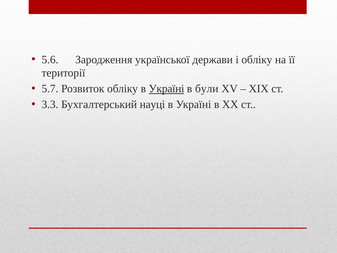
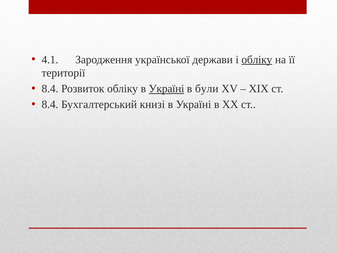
5.6: 5.6 -> 4.1
обліку at (257, 59) underline: none -> present
5.7 at (50, 89): 5.7 -> 8.4
3.3 at (50, 104): 3.3 -> 8.4
науці: науці -> книзі
